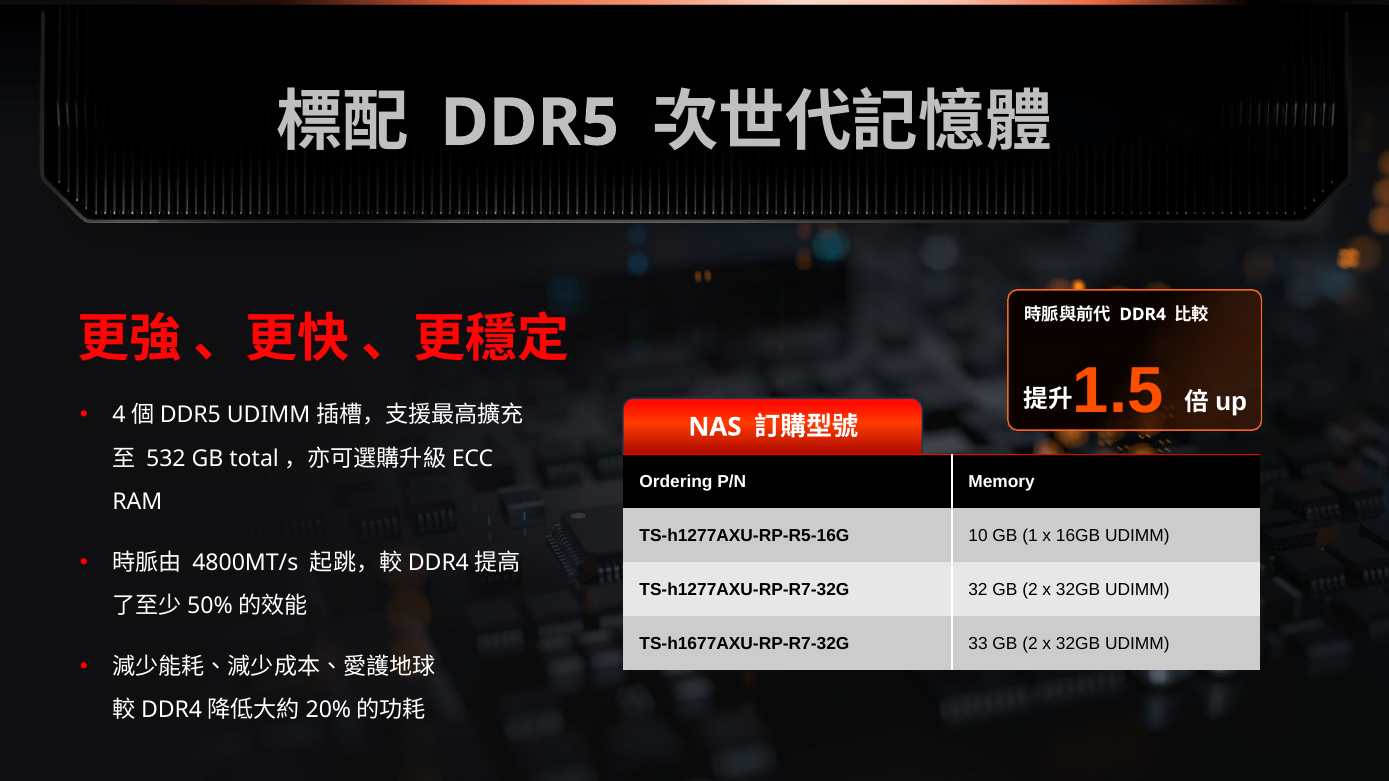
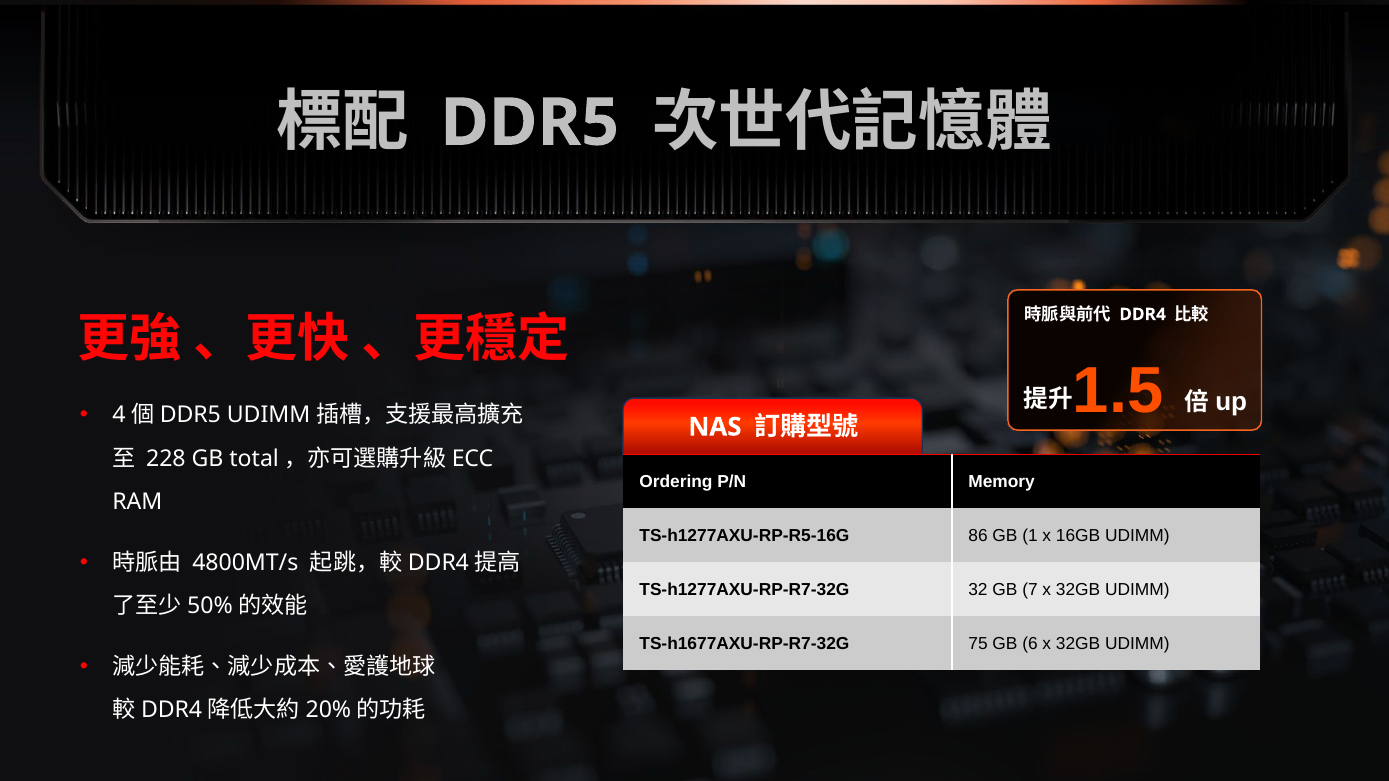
532: 532 -> 228
10: 10 -> 86
32 GB 2: 2 -> 7
33: 33 -> 75
2 at (1030, 644): 2 -> 6
